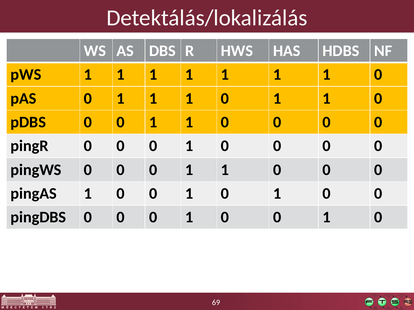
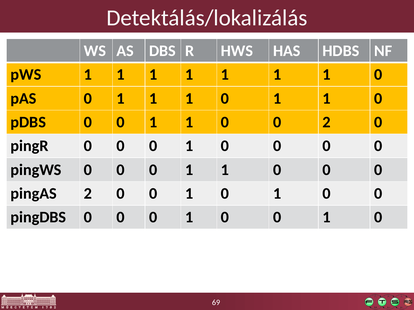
0 at (327, 122): 0 -> 2
pingAS 1: 1 -> 2
